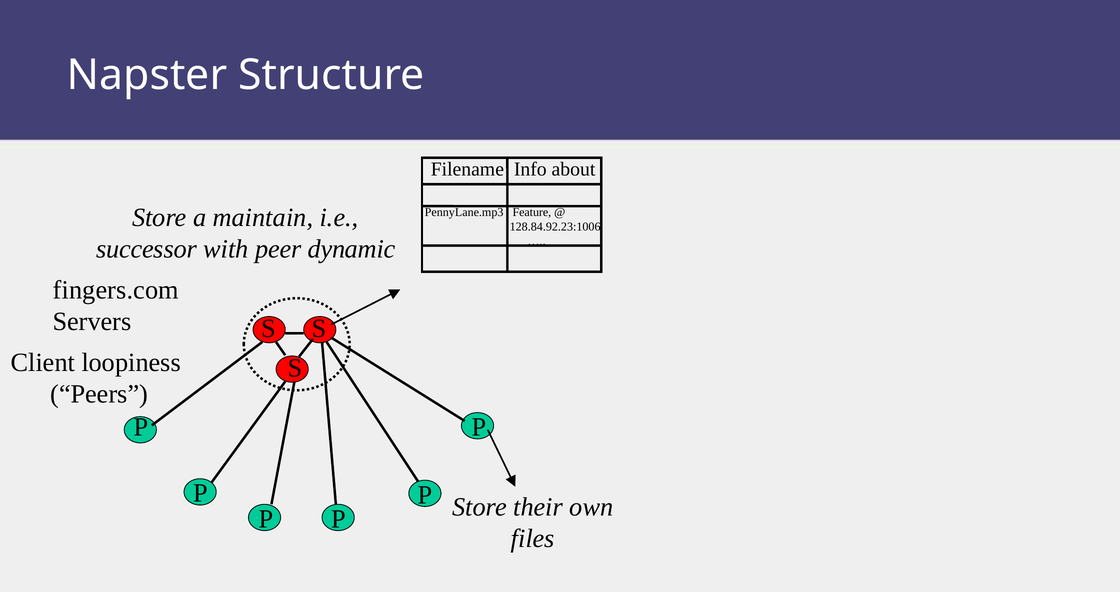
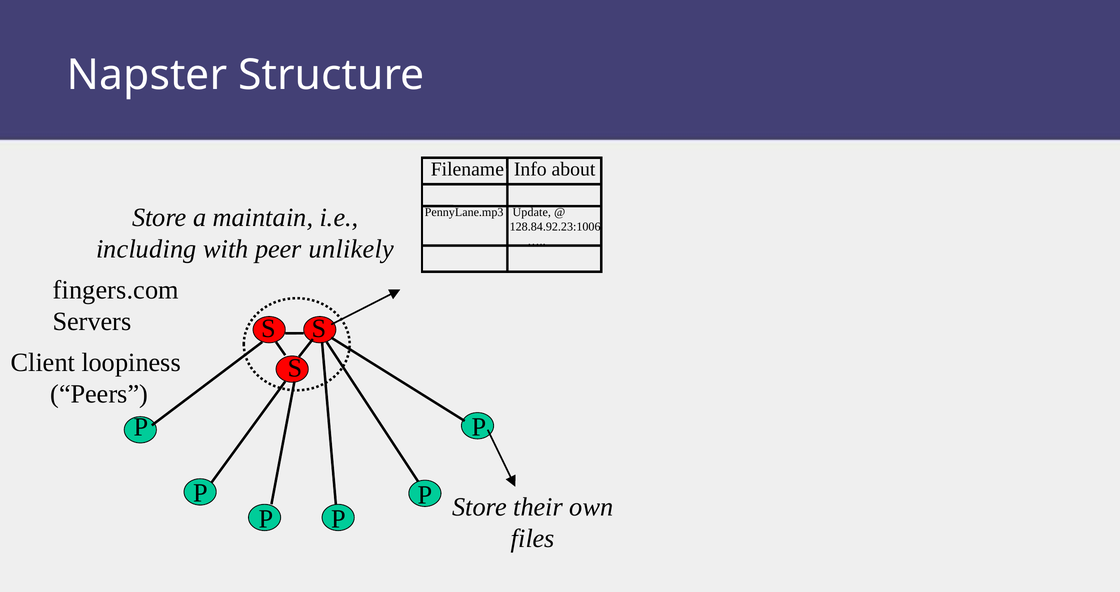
Feature: Feature -> Update
successor: successor -> including
dynamic: dynamic -> unlikely
